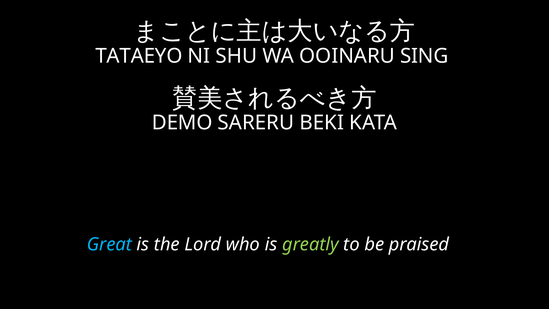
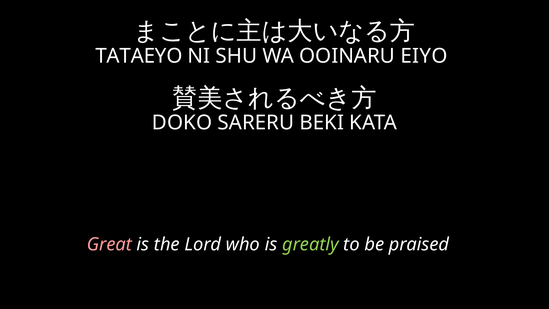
SING: SING -> EIYO
DEMO: DEMO -> DOKO
Great colour: light blue -> pink
